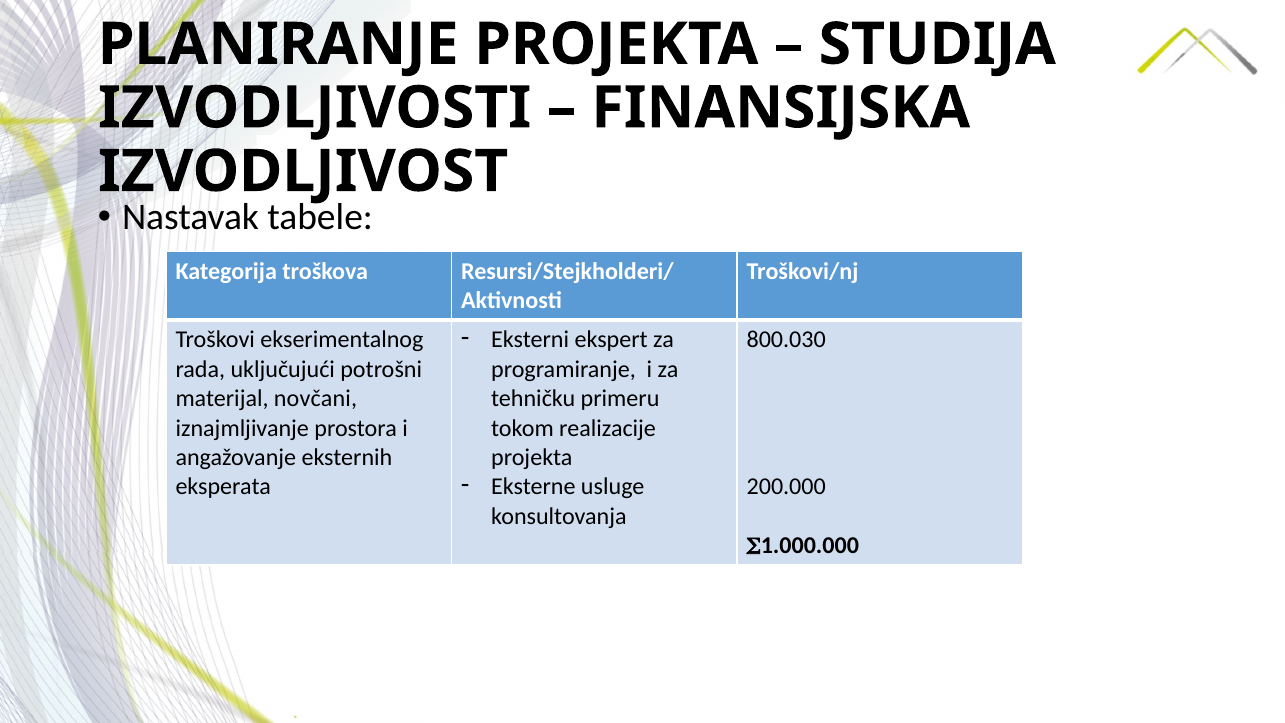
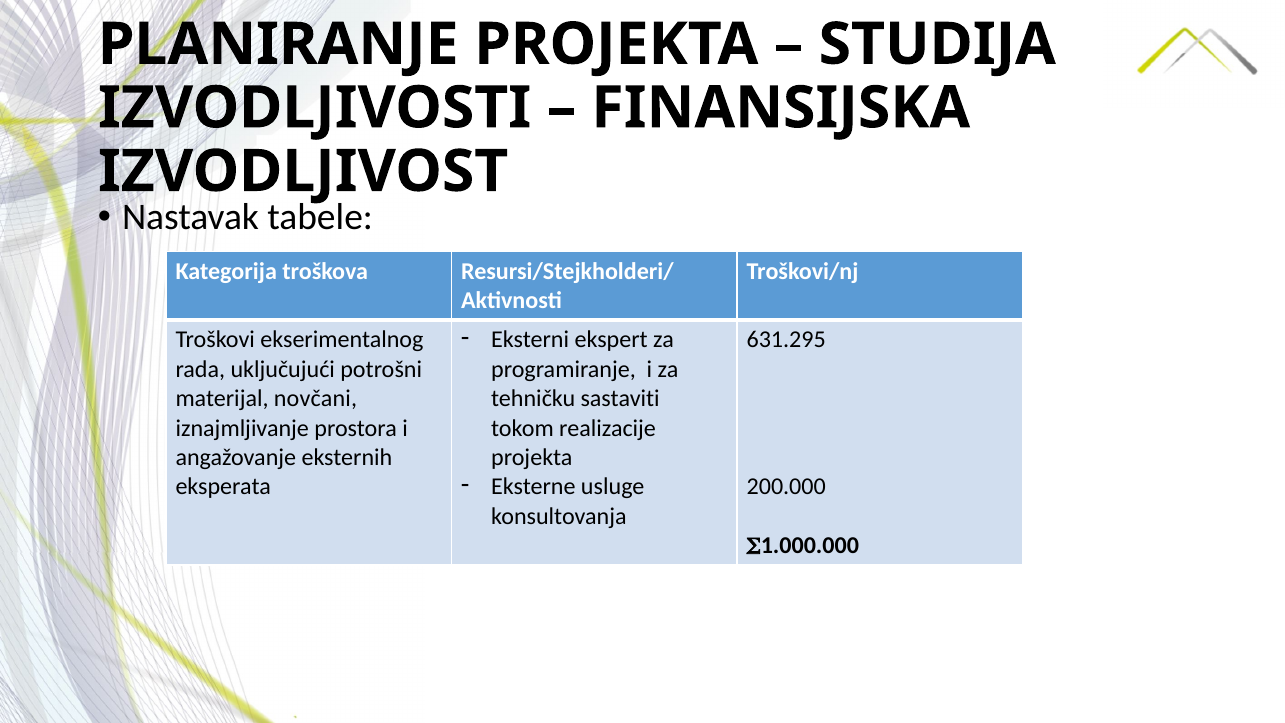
800.030: 800.030 -> 631.295
primeru: primeru -> sastaviti
